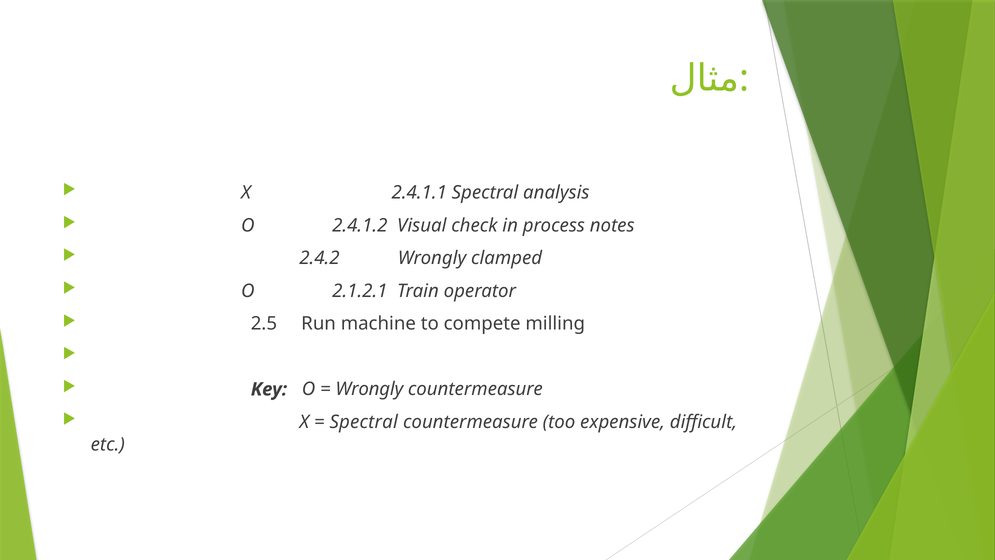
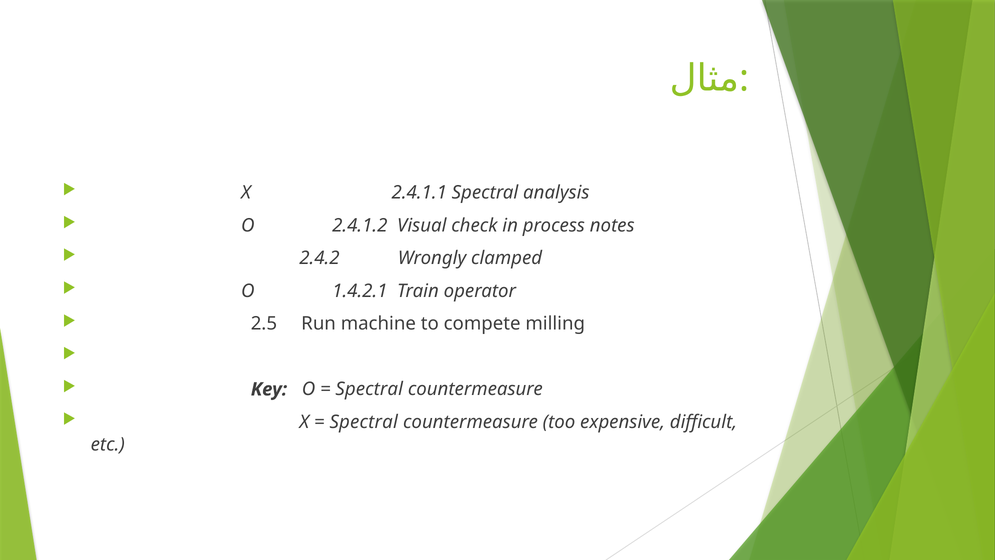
2.1.2.1: 2.1.2.1 -> 1.4.2.1
Wrongly at (369, 389): Wrongly -> Spectral
